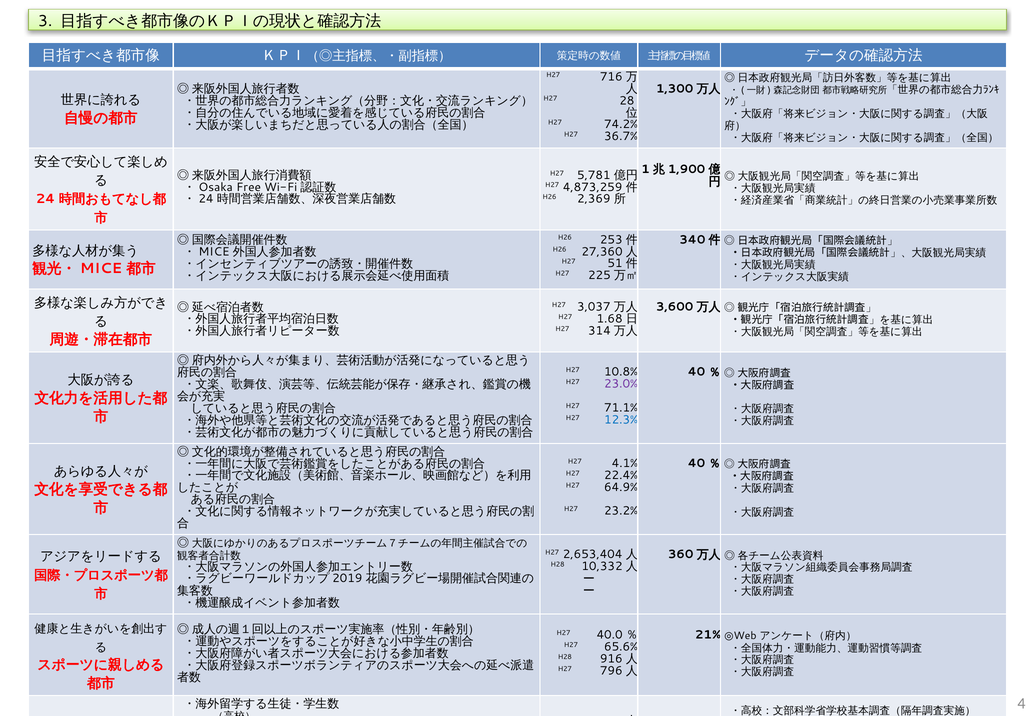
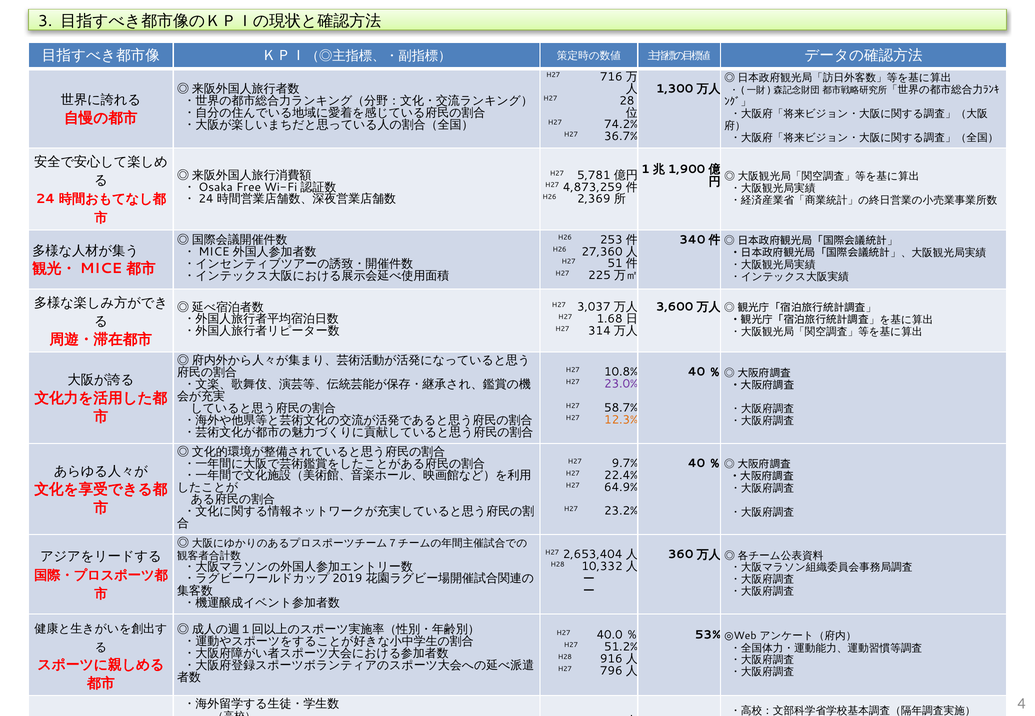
71.1%: 71.1% -> 58.7%
12.3% colour: blue -> orange
4.1%: 4.1% -> 9.7%
21%: 21% -> 53%
65.6%: 65.6% -> 51.2%
